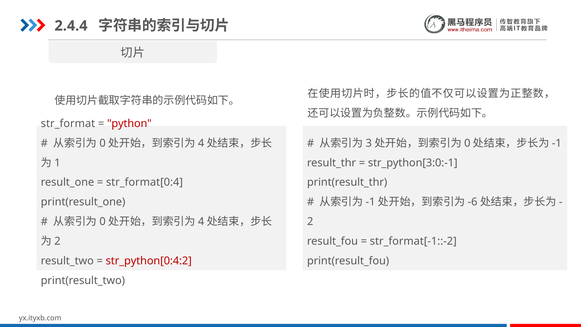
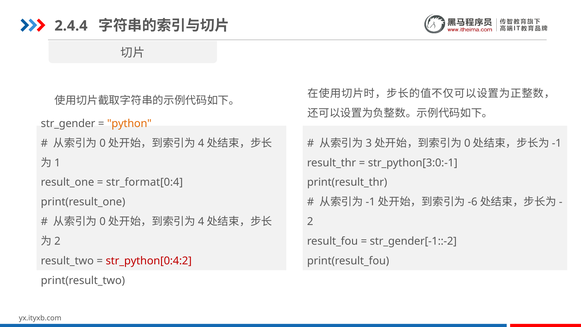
str_format: str_format -> str_gender
python colour: red -> orange
str_format[-1::-2: str_format[-1::-2 -> str_gender[-1::-2
